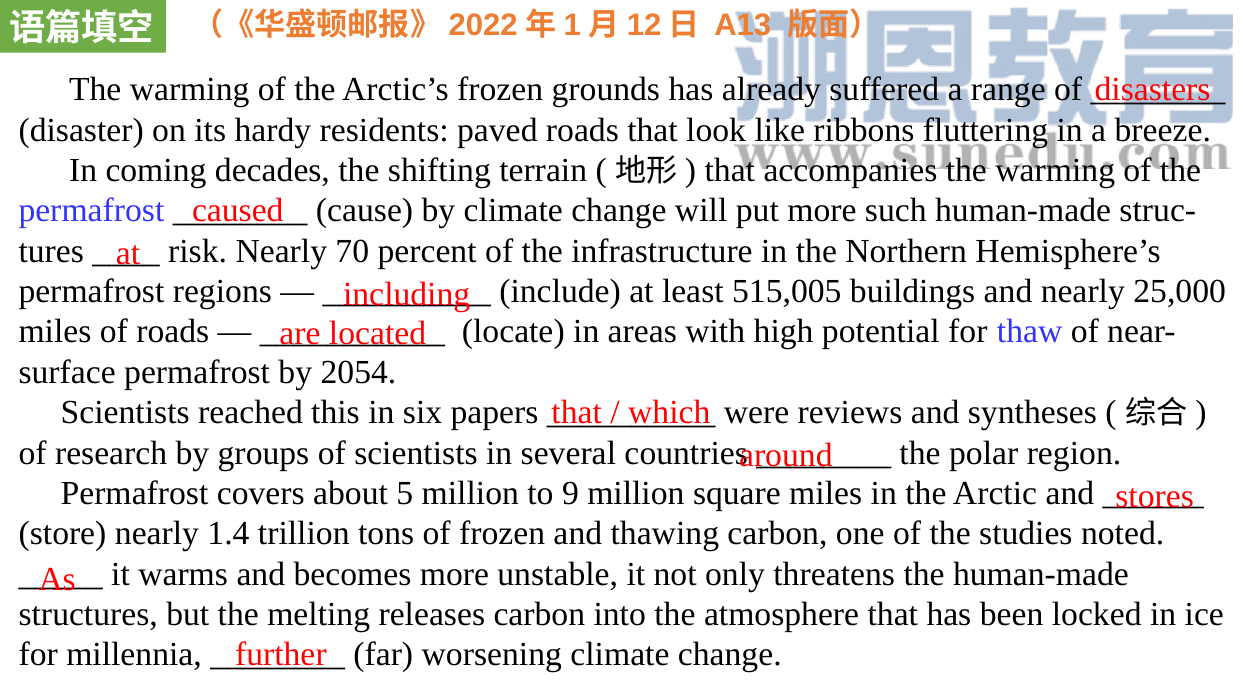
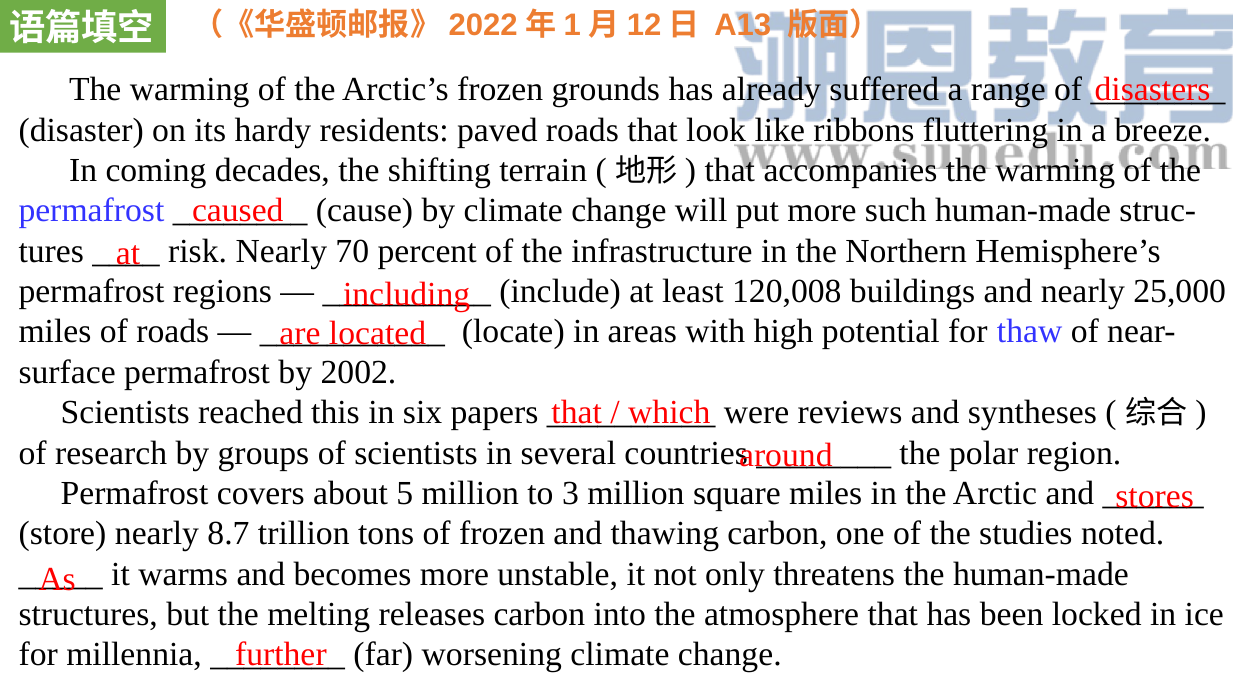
515,005: 515,005 -> 120,008
2054: 2054 -> 2002
9: 9 -> 3
1.4: 1.4 -> 8.7
